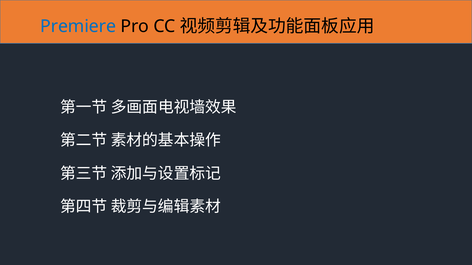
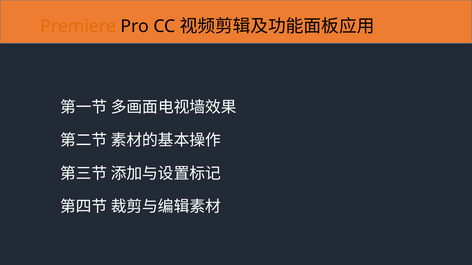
Premiere colour: blue -> orange
